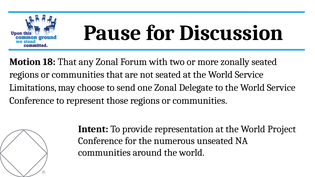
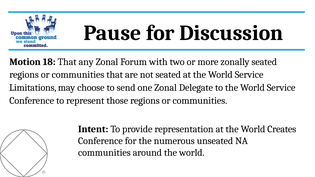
Project: Project -> Creates
